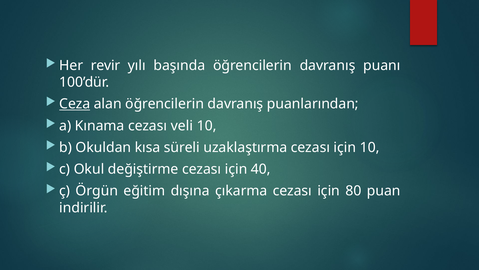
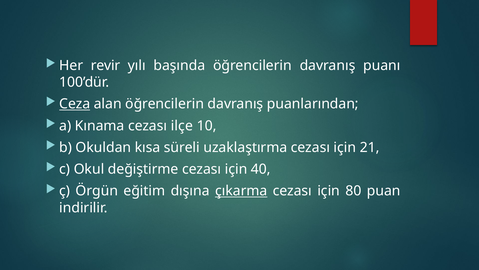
veli: veli -> ilçe
için 10: 10 -> 21
çıkarma underline: none -> present
